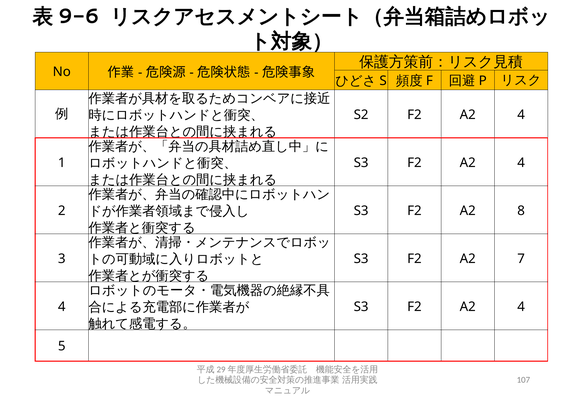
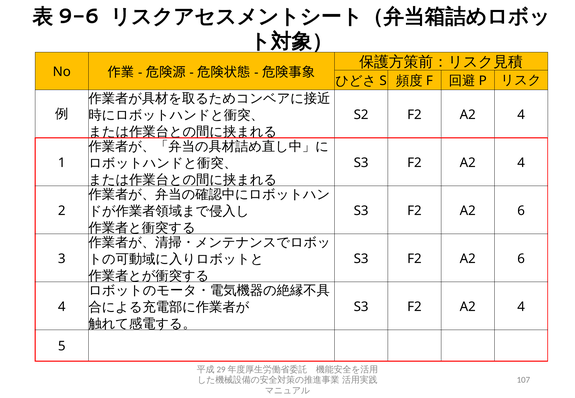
8 at (521, 211): 8 -> 6
7 at (521, 259): 7 -> 6
